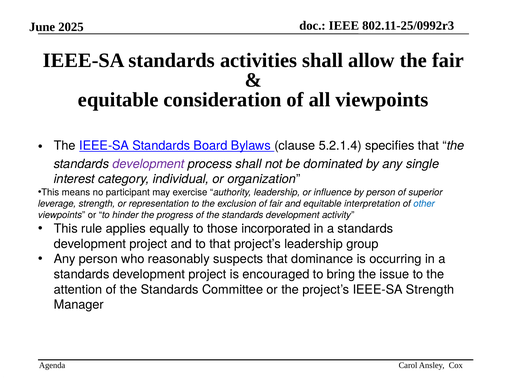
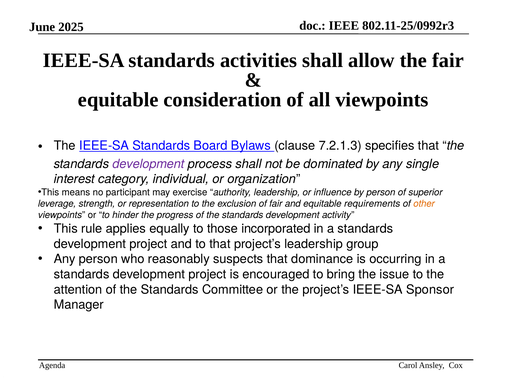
5.2.1.4: 5.2.1.4 -> 7.2.1.3
interpretation: interpretation -> requirements
other colour: blue -> orange
IEEE-SA Strength: Strength -> Sponsor
